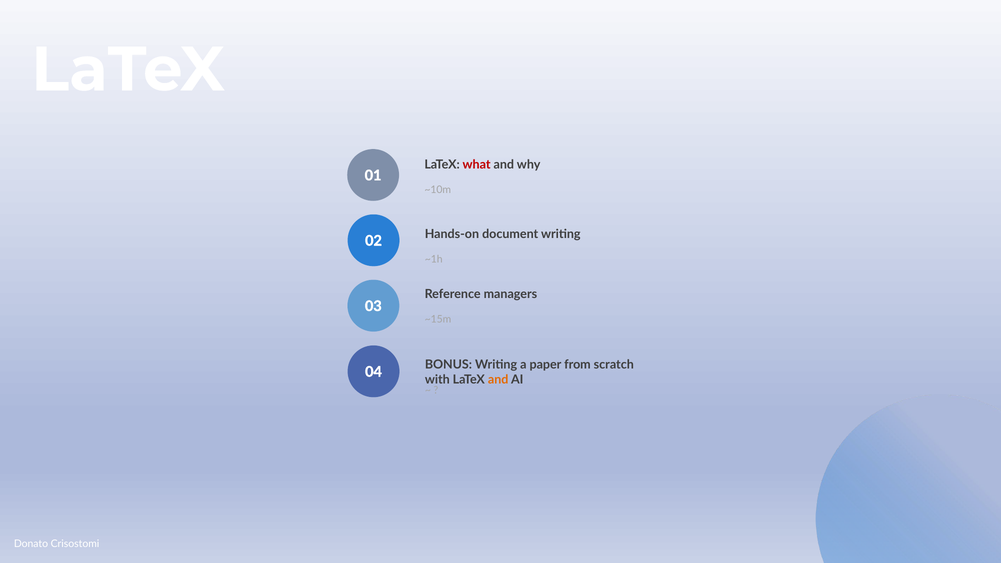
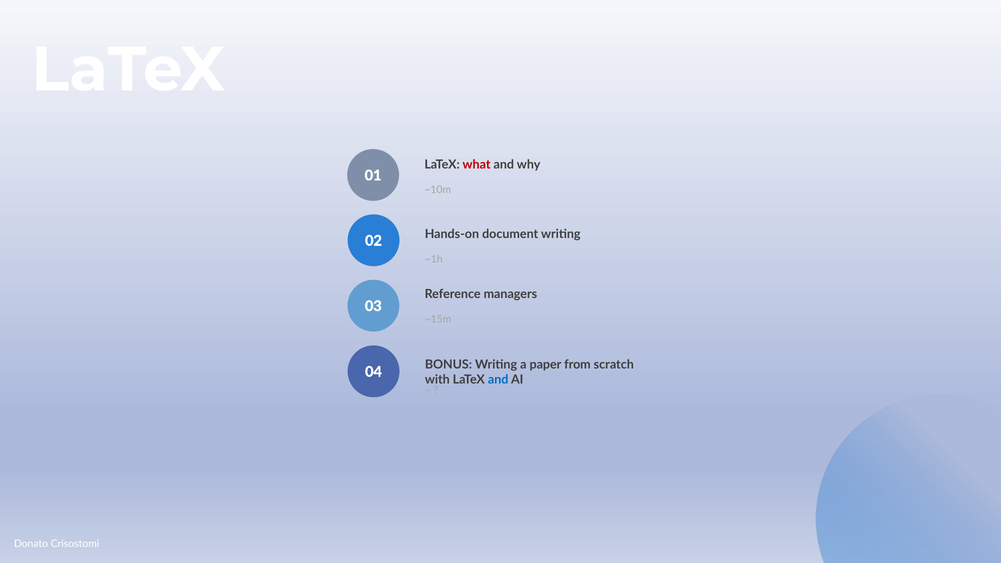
and at (498, 380) colour: orange -> blue
